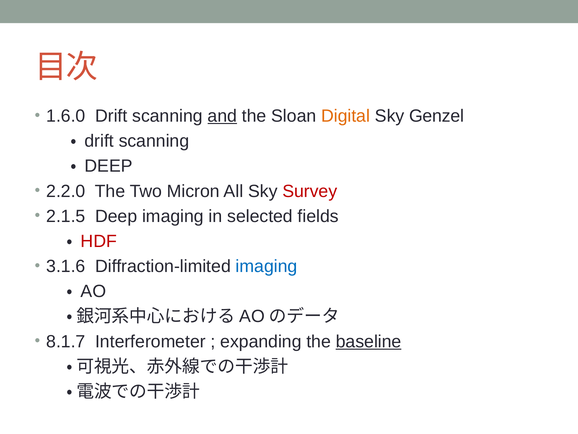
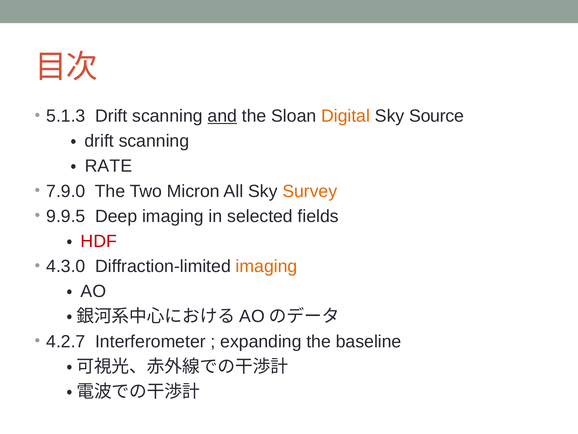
1.6.0: 1.6.0 -> 5.1.3
Genzel: Genzel -> Source
DEEP at (109, 166): DEEP -> RATE
2.2.0: 2.2.0 -> 7.9.0
Survey colour: red -> orange
2.1.5: 2.1.5 -> 9.9.5
3.1.6: 3.1.6 -> 4.3.0
imaging at (266, 266) colour: blue -> orange
8.1.7: 8.1.7 -> 4.2.7
baseline underline: present -> none
